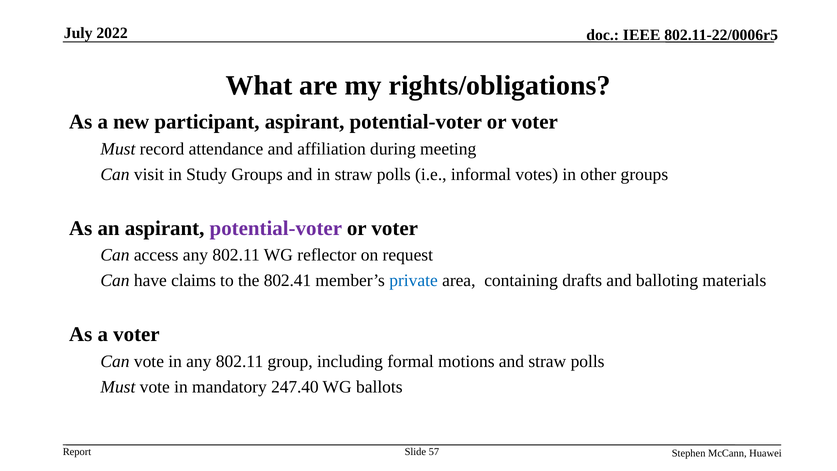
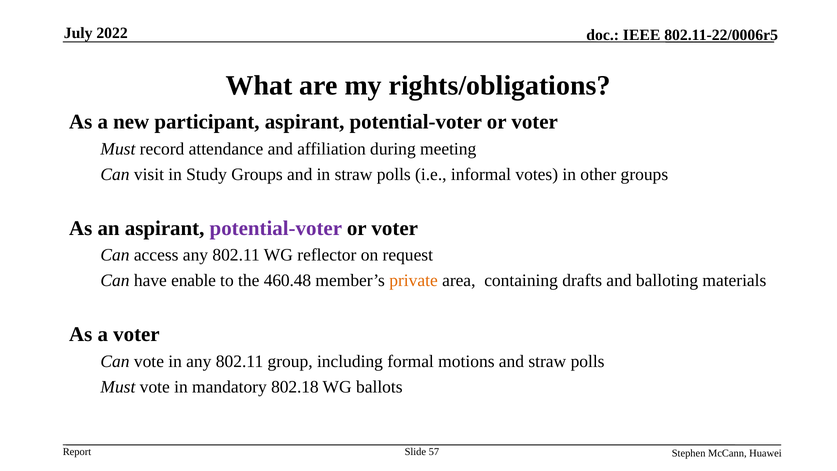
claims: claims -> enable
802.41: 802.41 -> 460.48
private colour: blue -> orange
247.40: 247.40 -> 802.18
